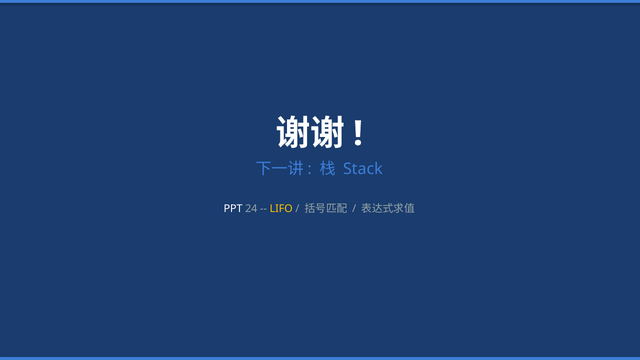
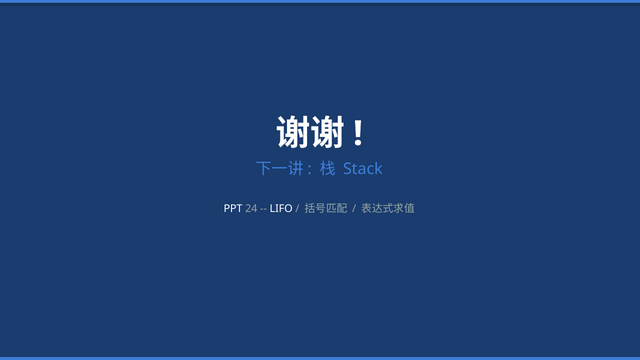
LIFO colour: yellow -> white
